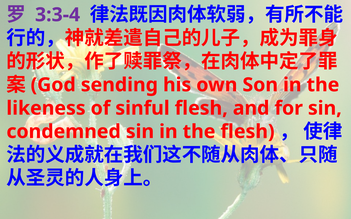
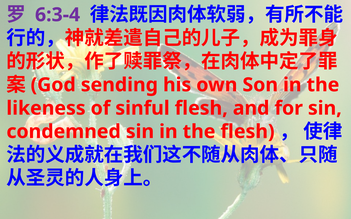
3:3-4: 3:3-4 -> 6:3-4
